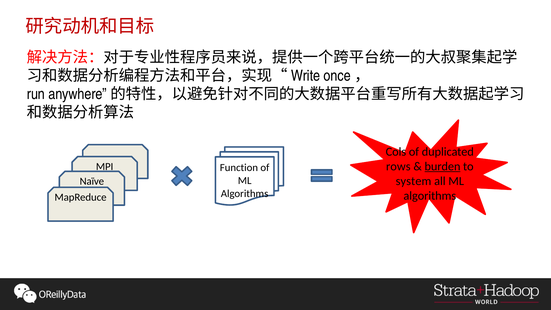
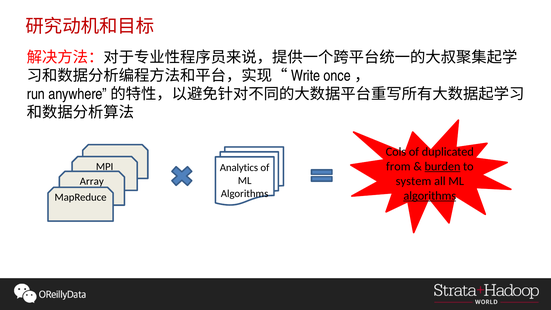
rows: rows -> from
Function: Function -> Analytics
Naïve: Naïve -> Array
algorithms at (430, 196) underline: none -> present
